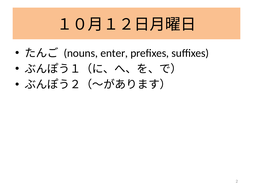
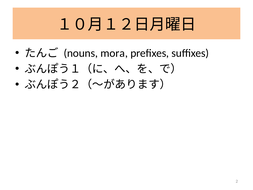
enter: enter -> mora
